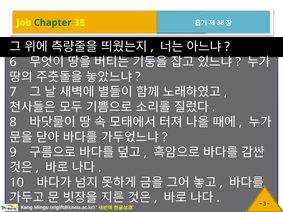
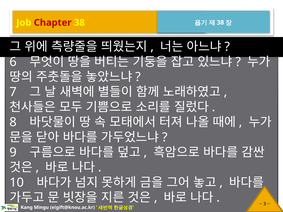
Chapter colour: green -> red
